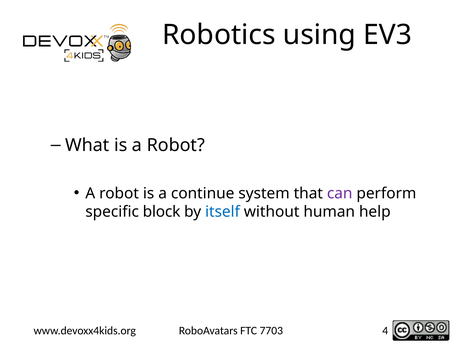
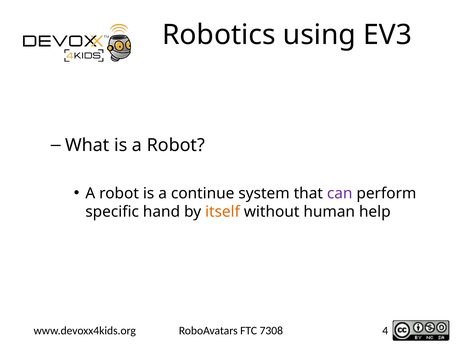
block: block -> hand
itself colour: blue -> orange
7703: 7703 -> 7308
